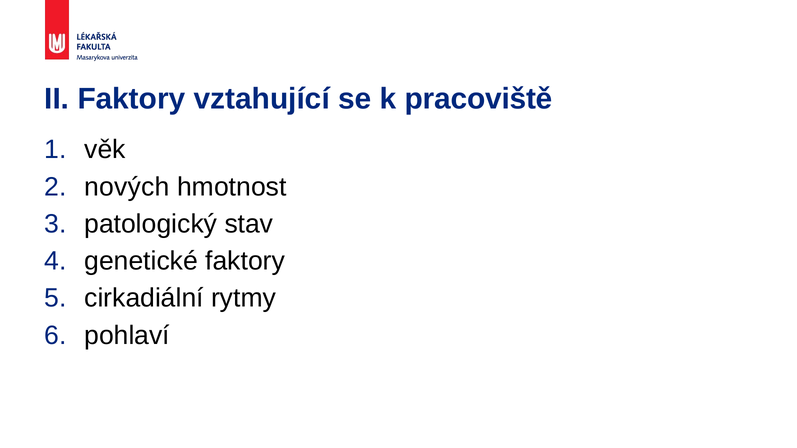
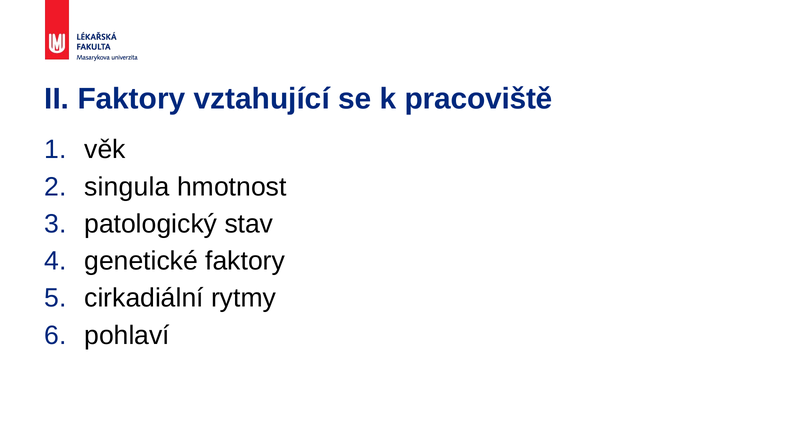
nových: nových -> singula
